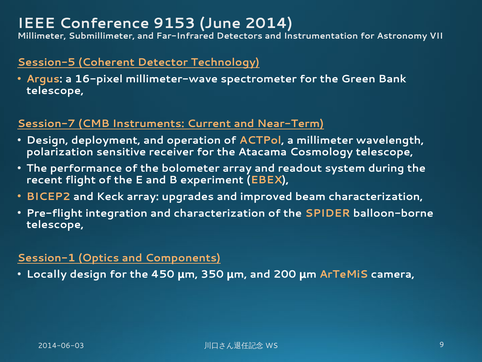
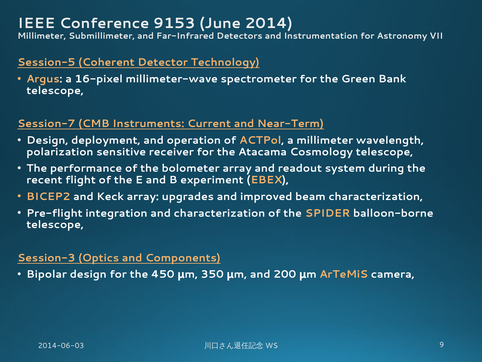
Session-1: Session-1 -> Session-3
Locally: Locally -> Bipolar
